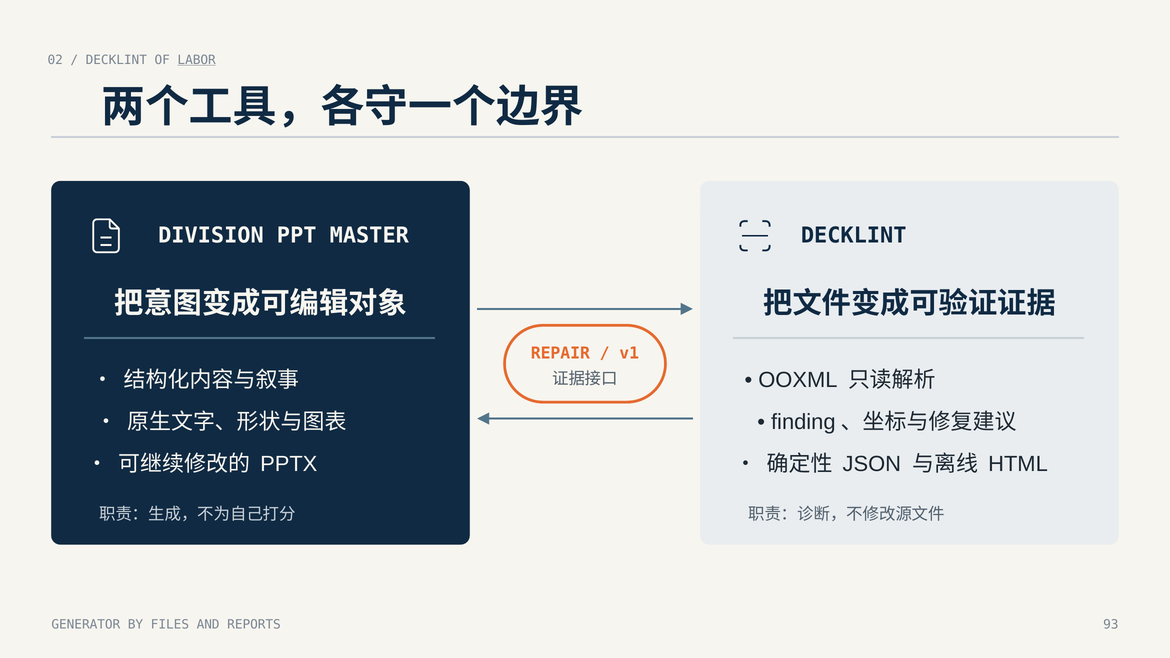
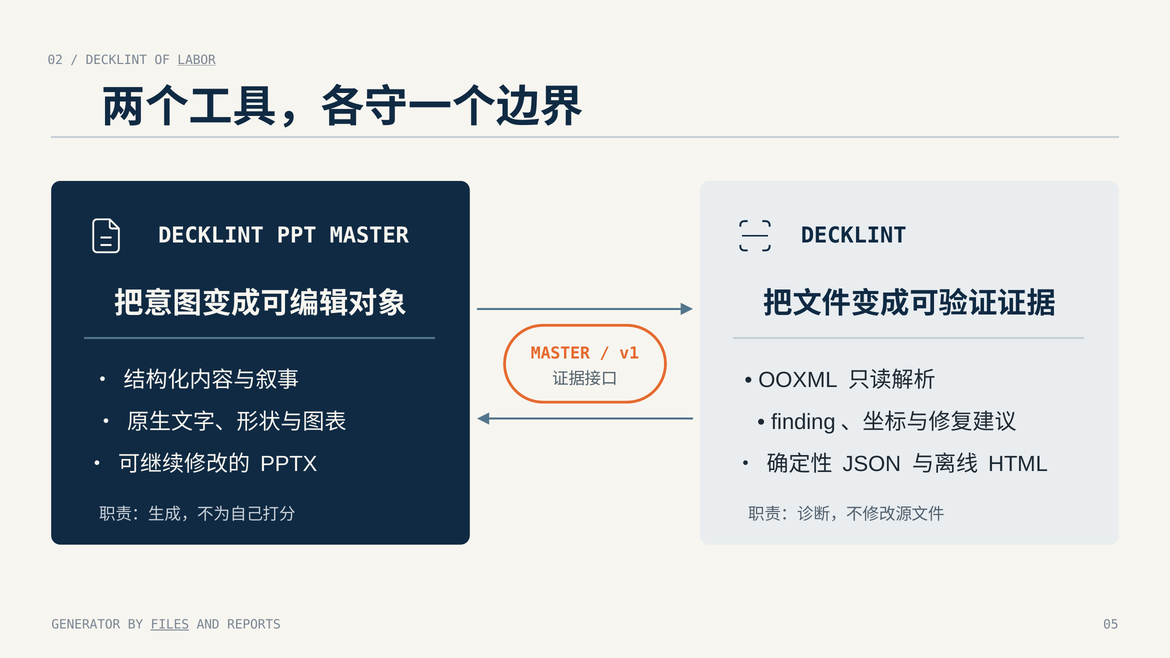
DIVISION at (211, 235): DIVISION -> DECKLINT
REPAIR at (560, 354): REPAIR -> MASTER
FILES underline: none -> present
93: 93 -> 05
